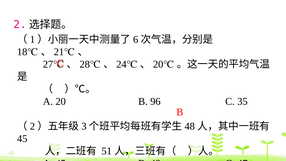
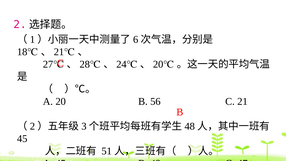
96: 96 -> 56
35: 35 -> 21
